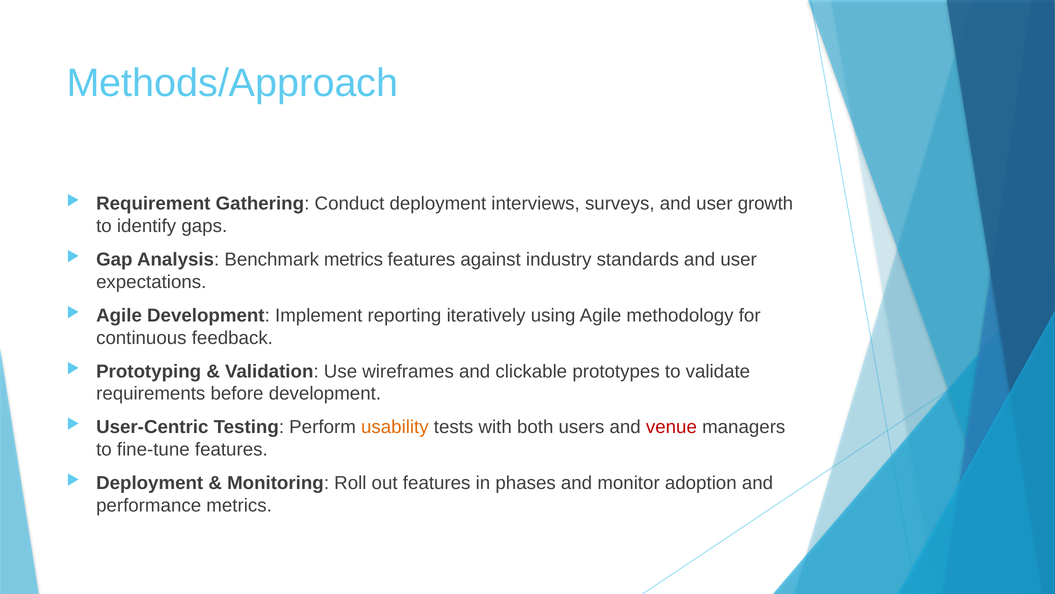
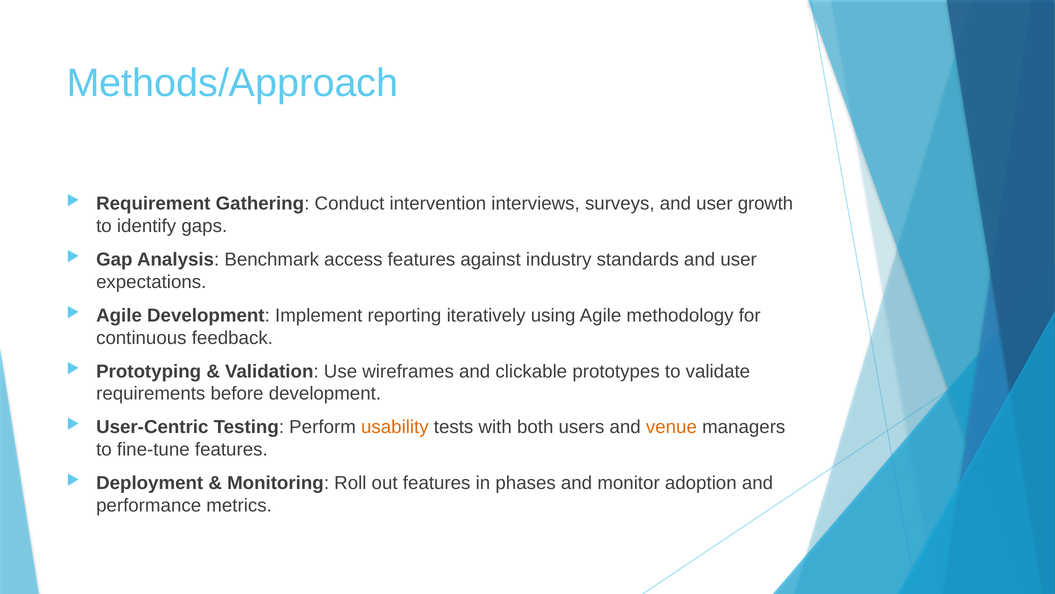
Conduct deployment: deployment -> intervention
Benchmark metrics: metrics -> access
venue colour: red -> orange
